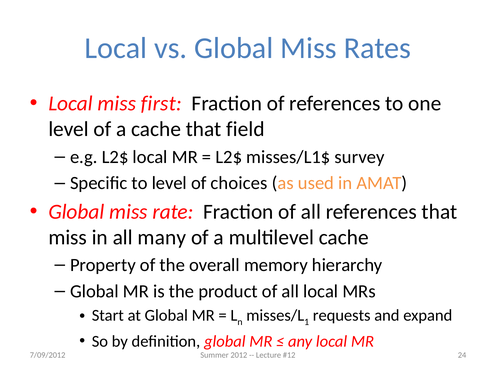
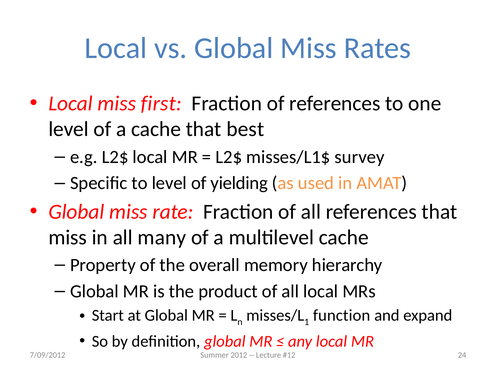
field: field -> best
choices: choices -> yielding
requests: requests -> function
